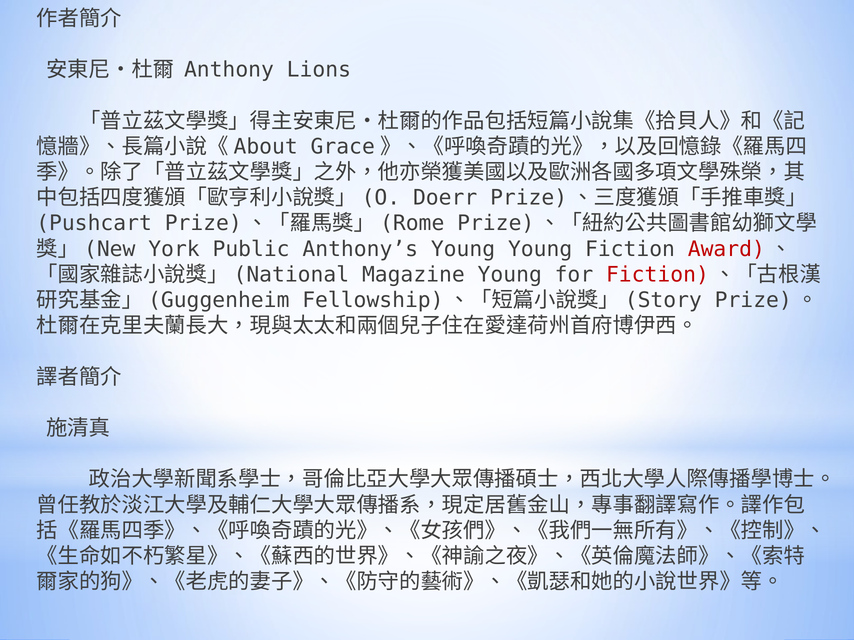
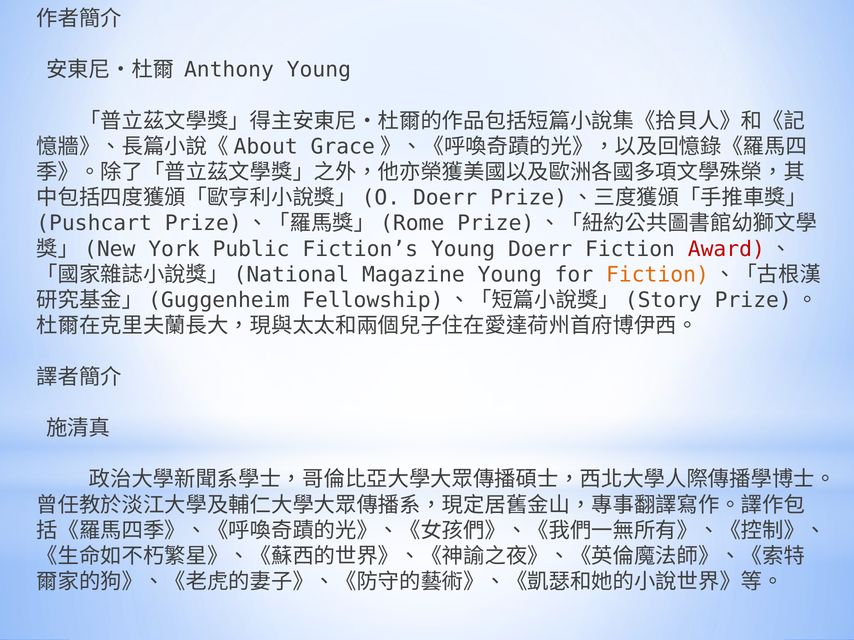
Anthony Lions: Lions -> Young
Anthony’s: Anthony’s -> Fiction’s
Young Young: Young -> Doerr
Fiction at (657, 275) colour: red -> orange
